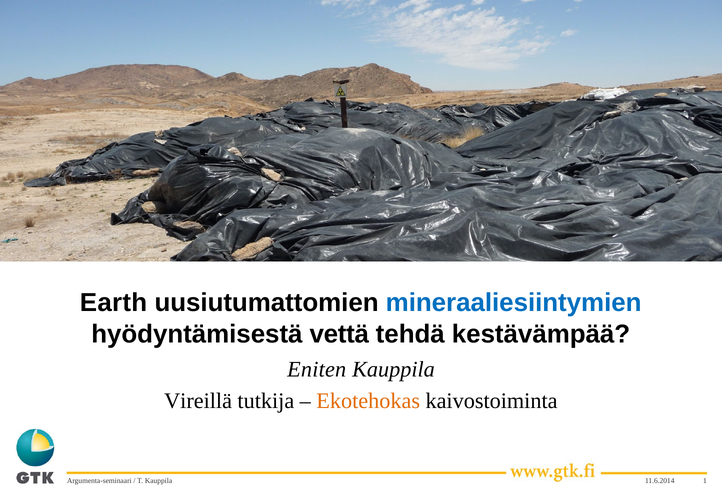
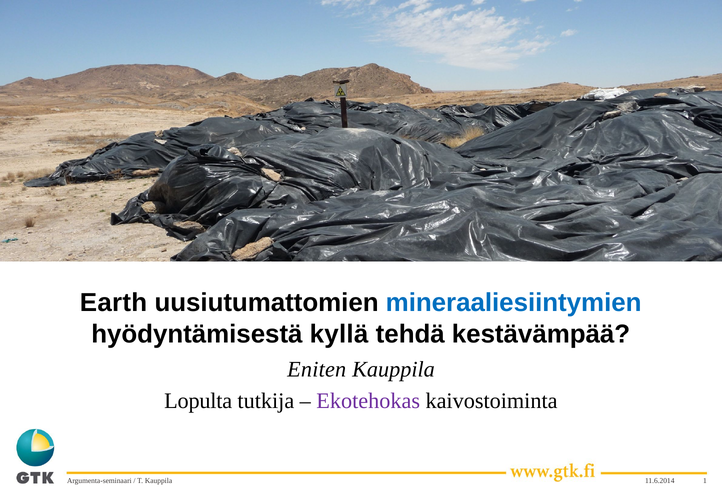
vettä: vettä -> kyllä
Vireillä: Vireillä -> Lopulta
Ekotehokas colour: orange -> purple
